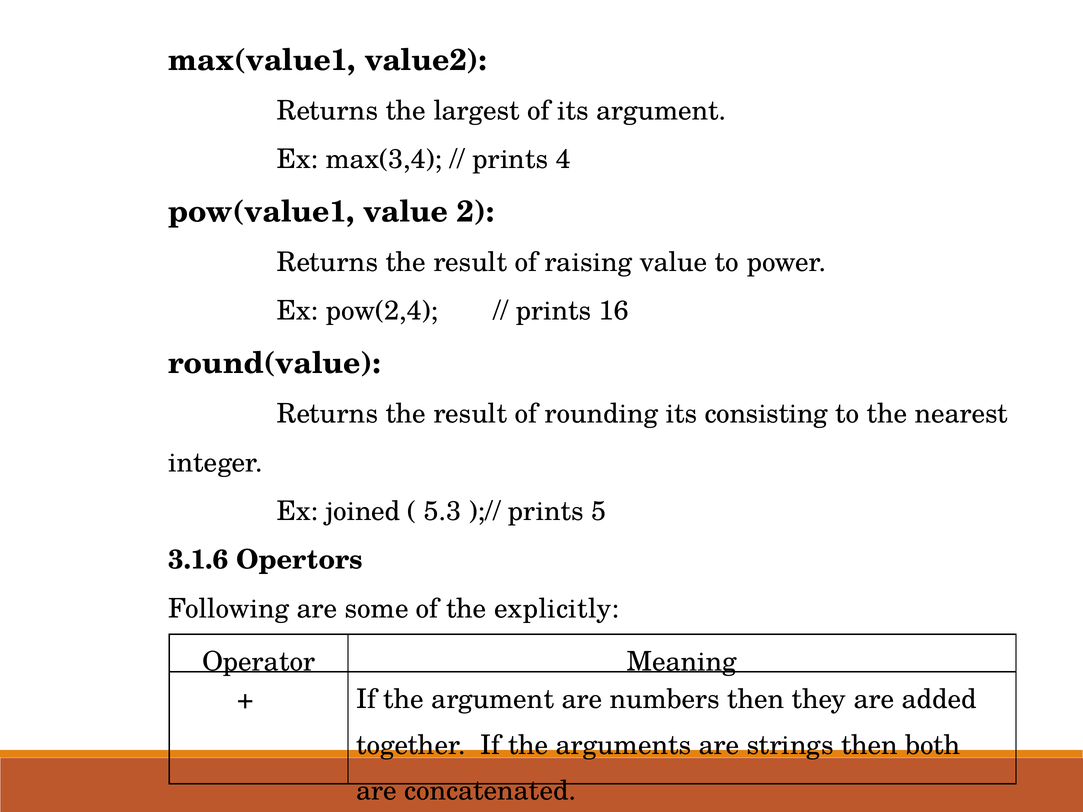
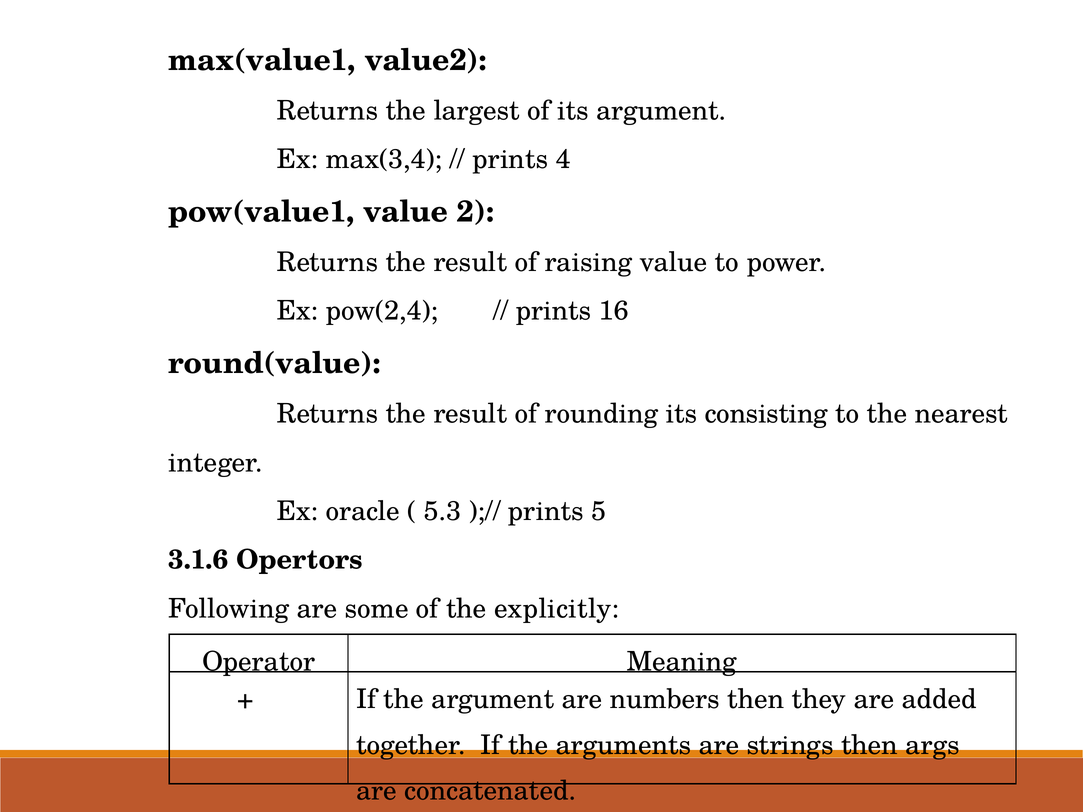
joined: joined -> oracle
both: both -> args
